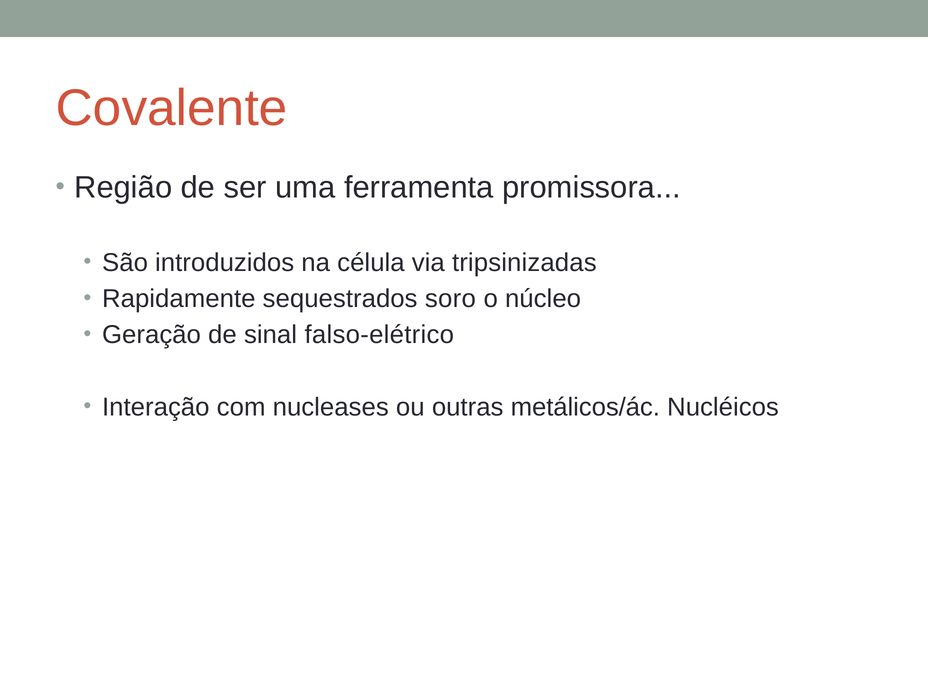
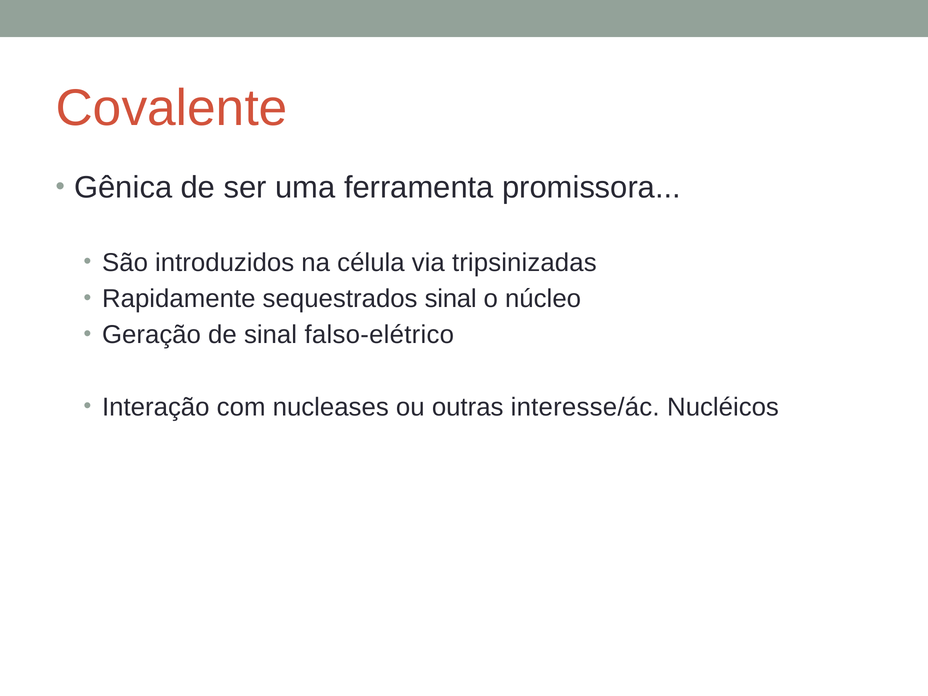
Região: Região -> Gênica
sequestrados soro: soro -> sinal
metálicos/ác: metálicos/ác -> interesse/ác
